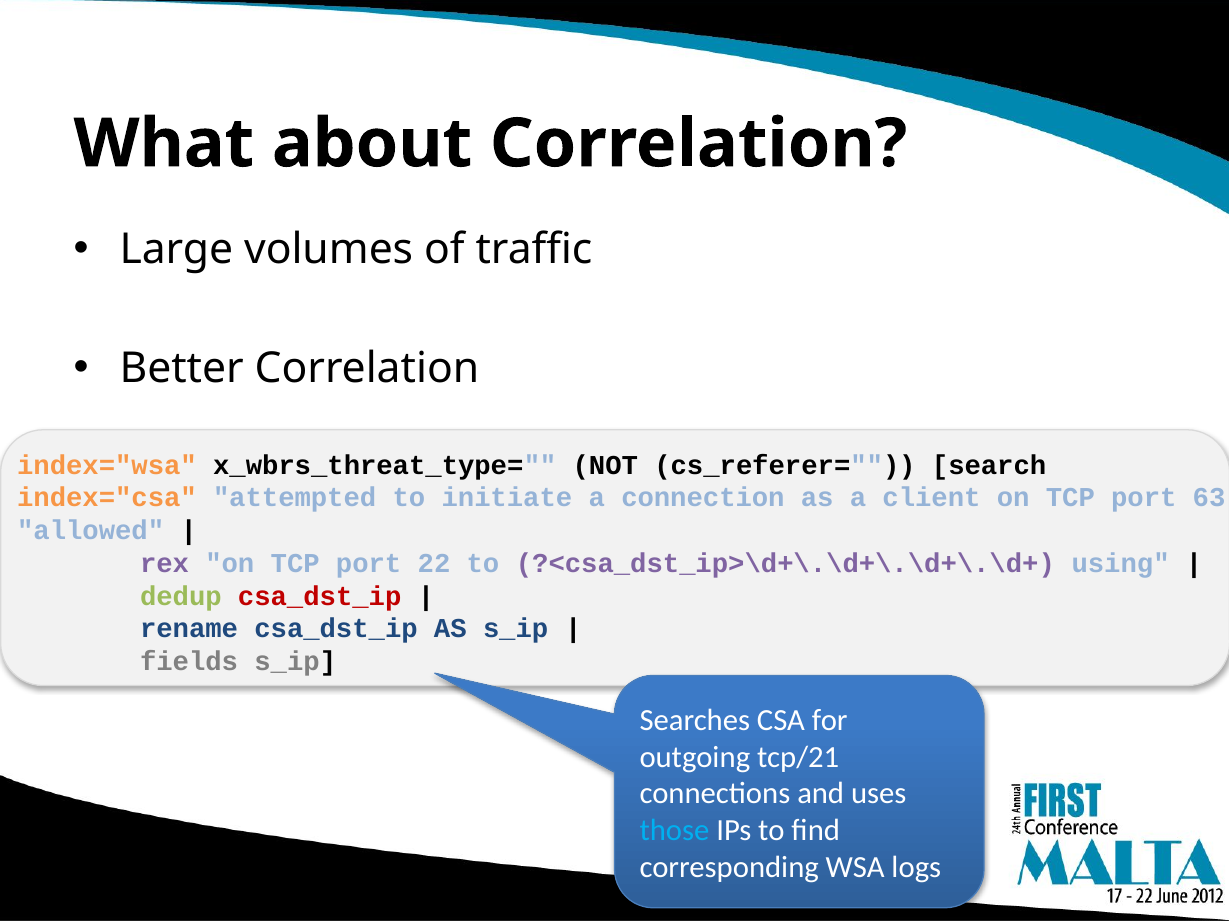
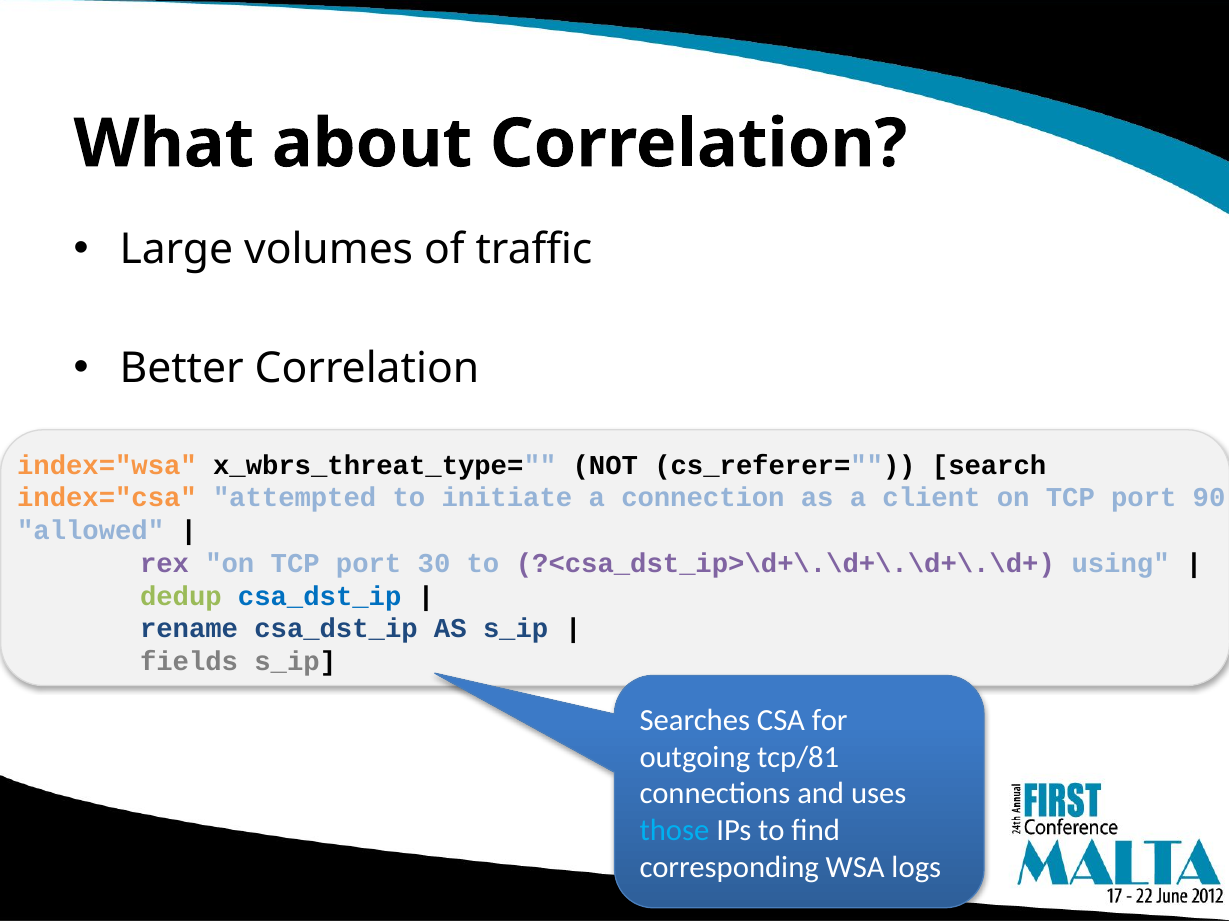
63: 63 -> 90
22: 22 -> 30
csa_dst_ip at (320, 597) colour: red -> blue
tcp/21: tcp/21 -> tcp/81
